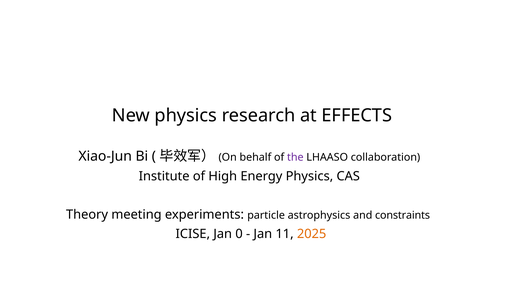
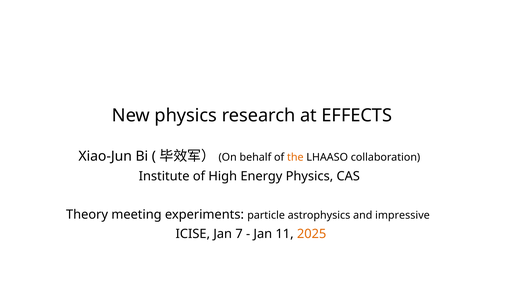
the colour: purple -> orange
constraints: constraints -> impressive
0: 0 -> 7
